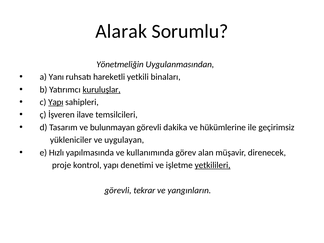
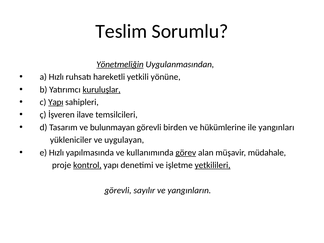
Alarak: Alarak -> Teslim
Yönetmeliğin underline: none -> present
a Yanı: Yanı -> Hızlı
binaları: binaları -> yönüne
dakika: dakika -> birden
geçirimsiz: geçirimsiz -> yangınları
görev underline: none -> present
direnecek: direnecek -> müdahale
kontrol underline: none -> present
tekrar: tekrar -> sayılır
